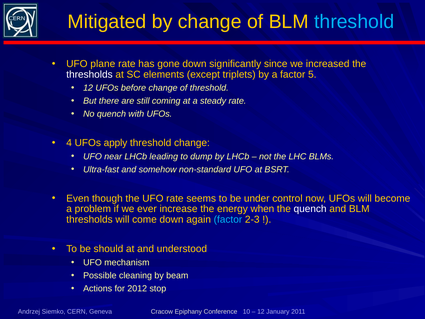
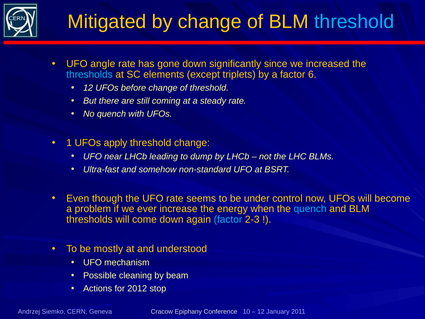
plane: plane -> angle
thresholds at (89, 74) colour: white -> light blue
5: 5 -> 6
4: 4 -> 1
quench at (310, 209) colour: white -> light blue
should: should -> mostly
